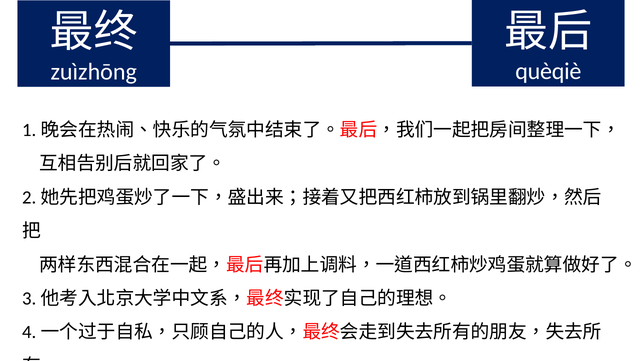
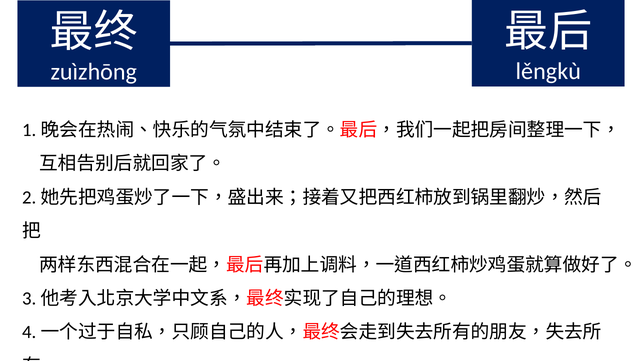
quèqiè: quèqiè -> lěngkù
